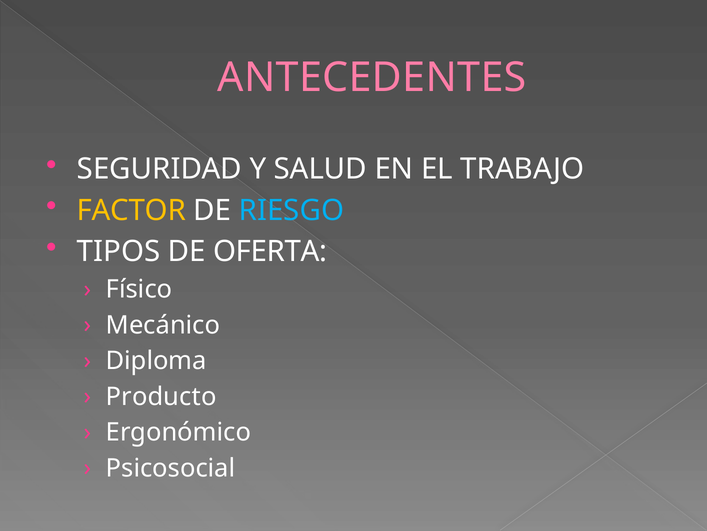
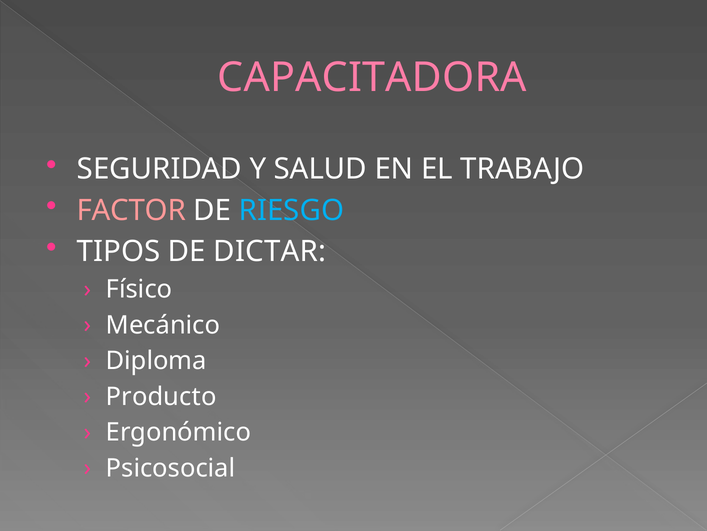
ANTECEDENTES: ANTECEDENTES -> CAPACITADORA
FACTOR colour: yellow -> pink
OFERTA: OFERTA -> DICTAR
